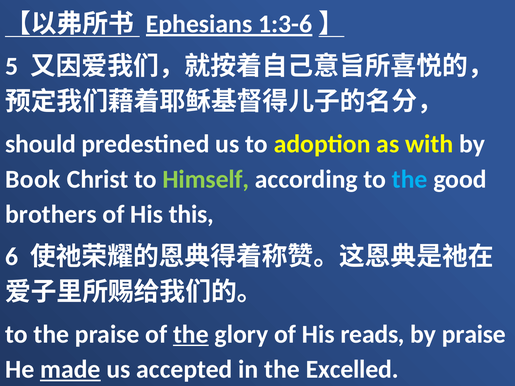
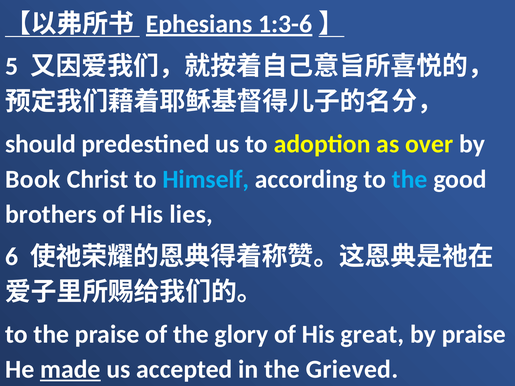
with: with -> over
Himself colour: light green -> light blue
this: this -> lies
the at (191, 335) underline: present -> none
reads: reads -> great
Excelled: Excelled -> Grieved
